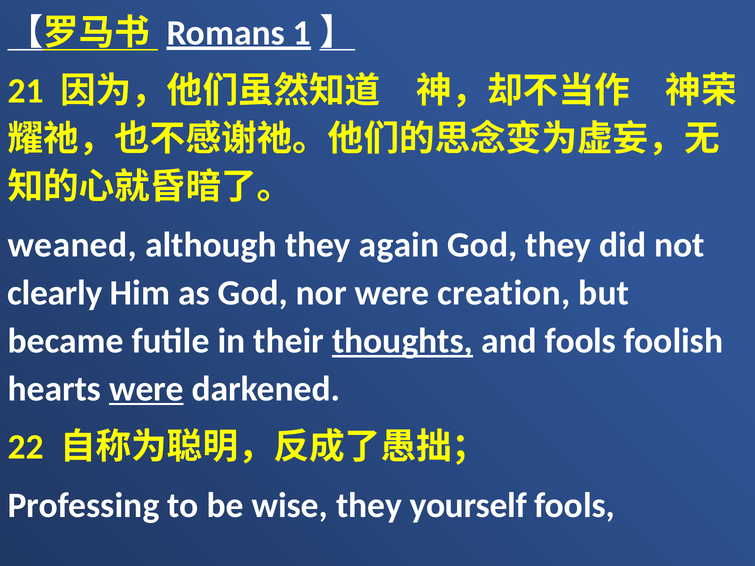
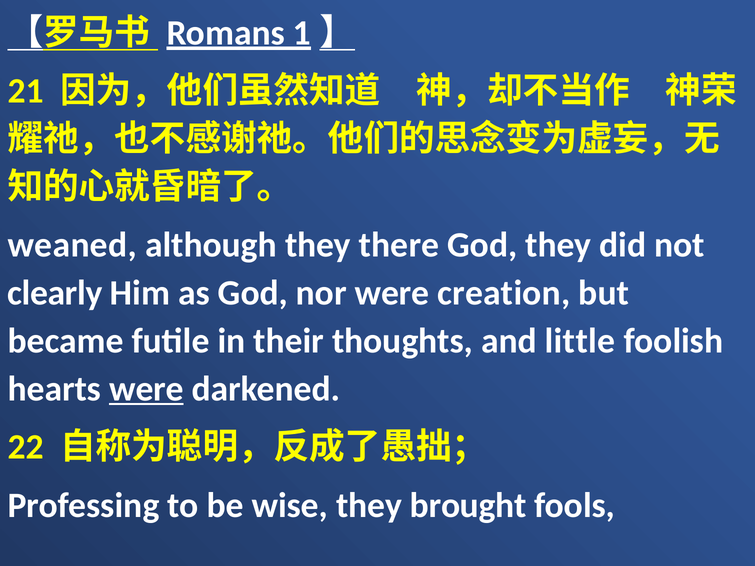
again: again -> there
thoughts underline: present -> none
and fools: fools -> little
yourself: yourself -> brought
